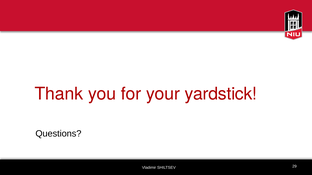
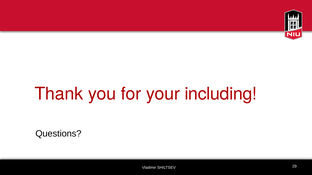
yardstick: yardstick -> including
